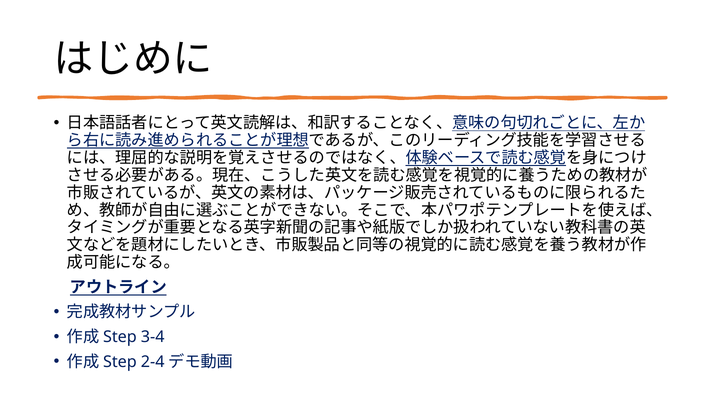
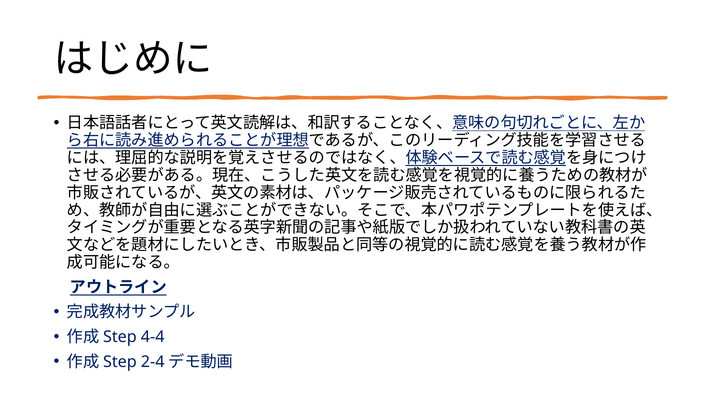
3-4: 3-4 -> 4-4
